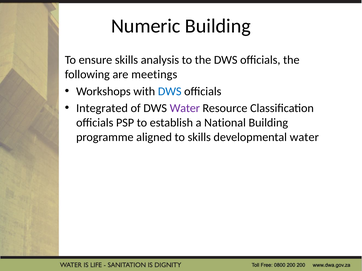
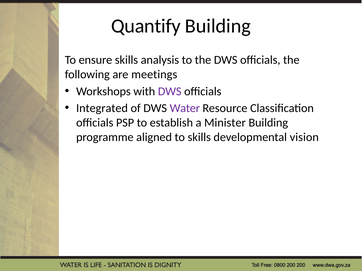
Numeric: Numeric -> Quantify
DWS at (170, 91) colour: blue -> purple
National: National -> Minister
developmental water: water -> vision
